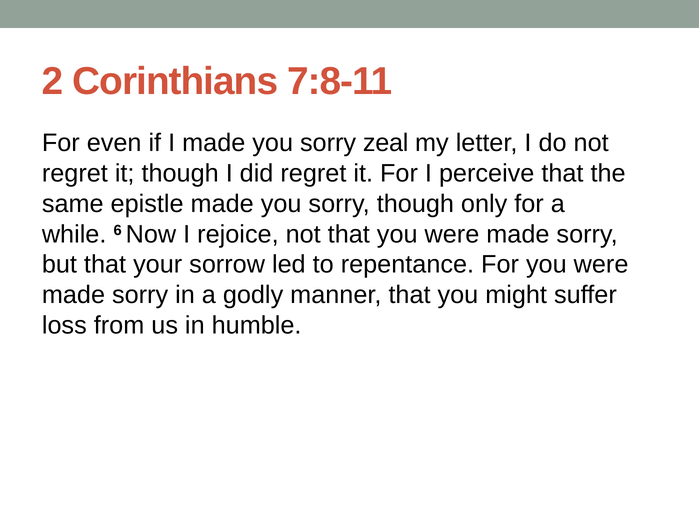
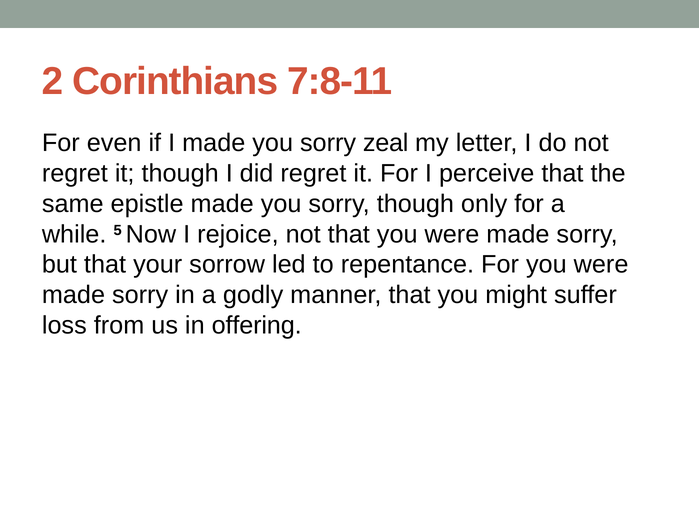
6: 6 -> 5
humble: humble -> offering
